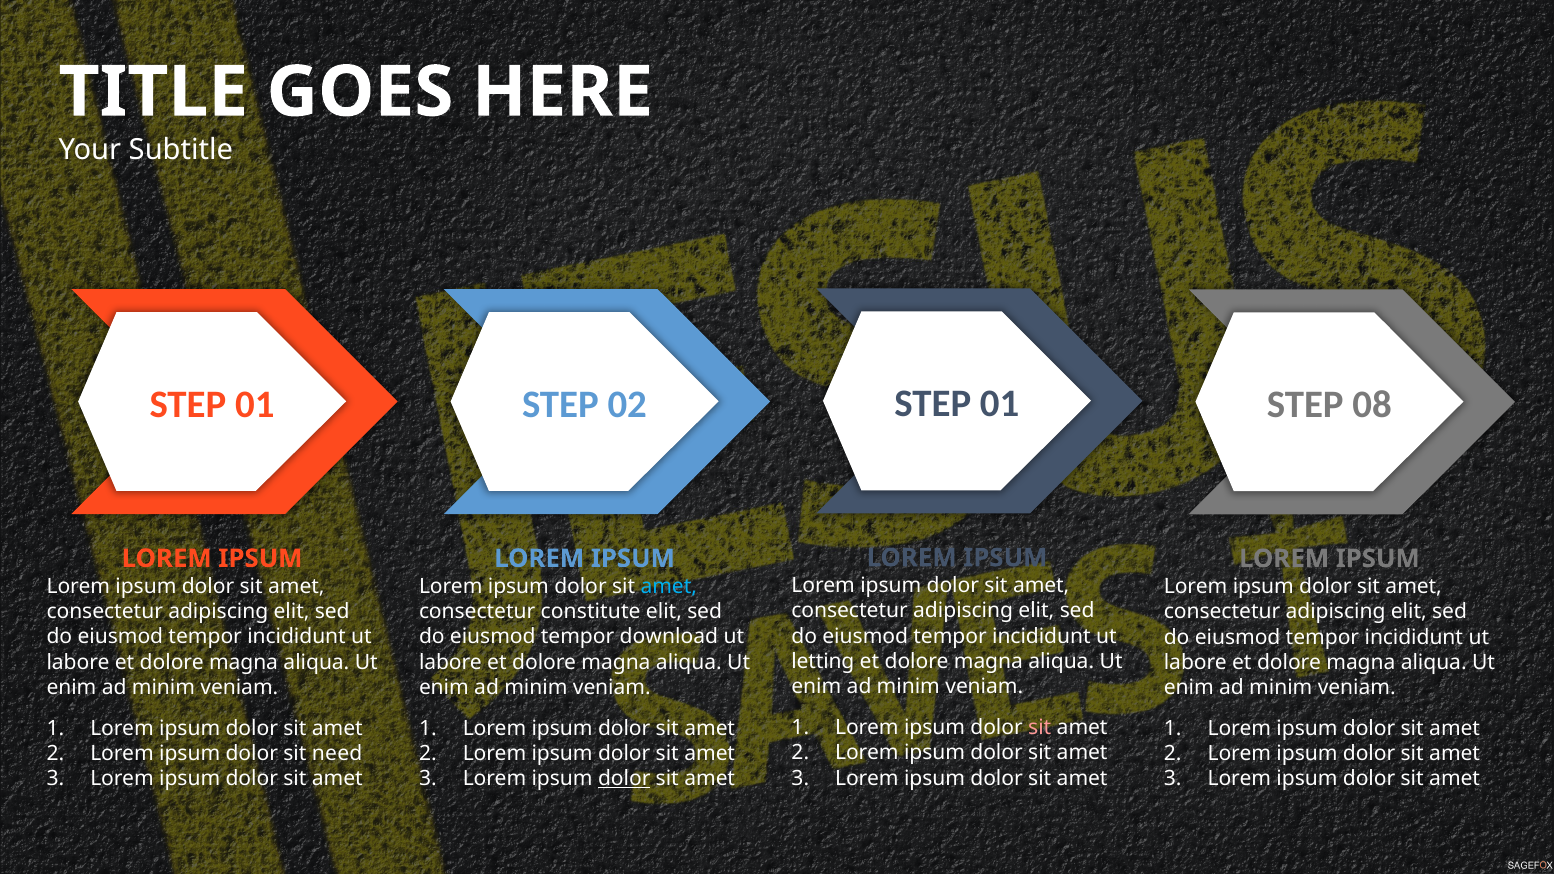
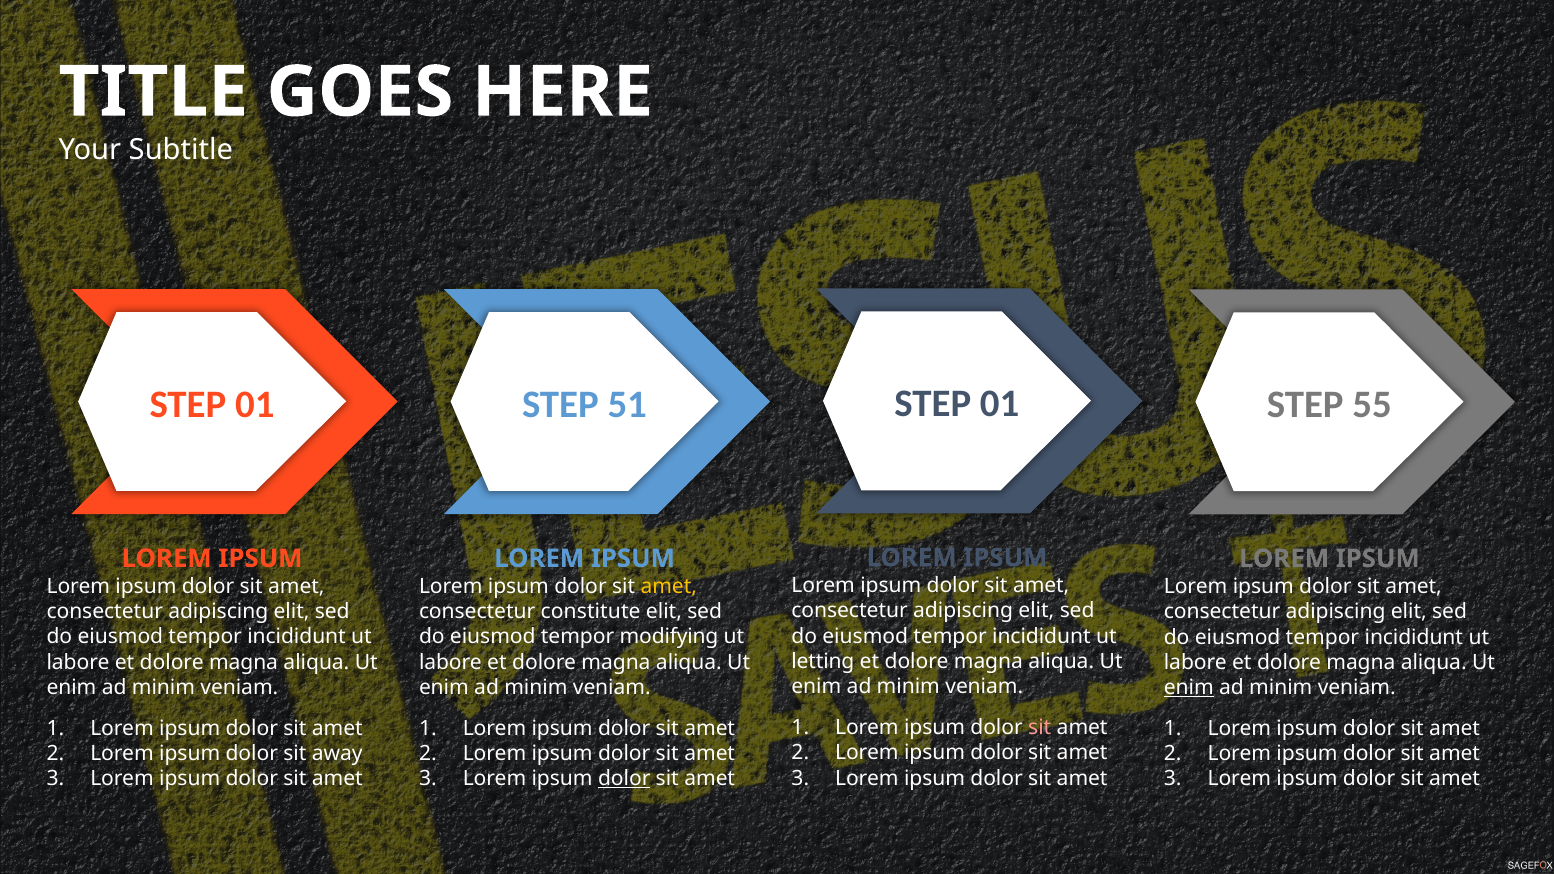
02: 02 -> 51
08: 08 -> 55
amet at (669, 586) colour: light blue -> yellow
download: download -> modifying
enim at (1189, 688) underline: none -> present
need: need -> away
